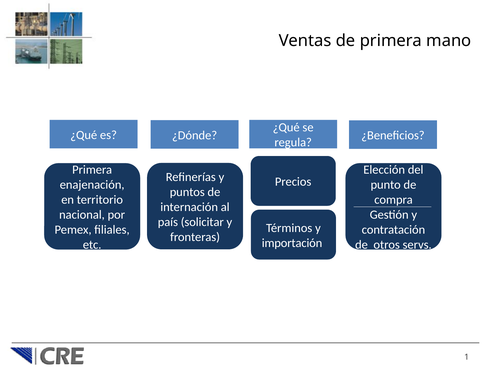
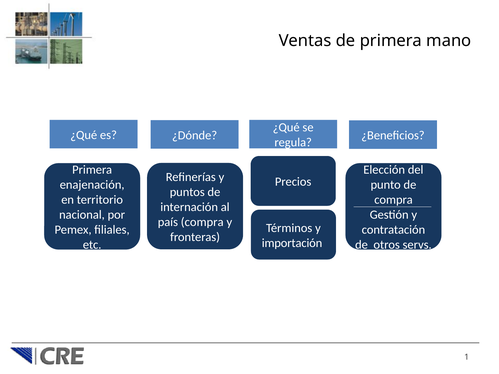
país solicitar: solicitar -> compra
